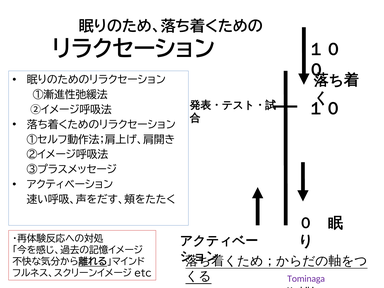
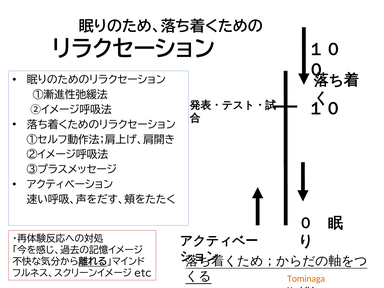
Tominaga colour: purple -> orange
